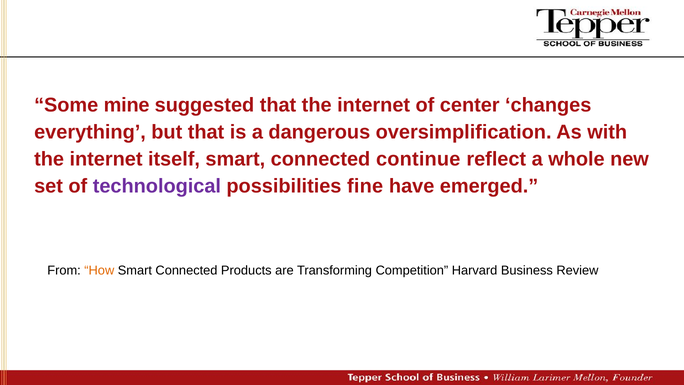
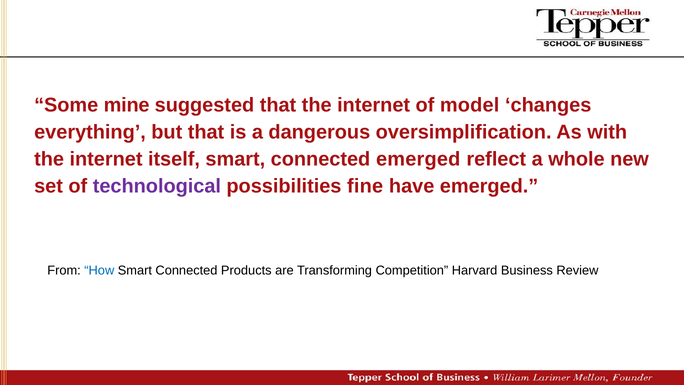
center: center -> model
connected continue: continue -> emerged
How colour: orange -> blue
